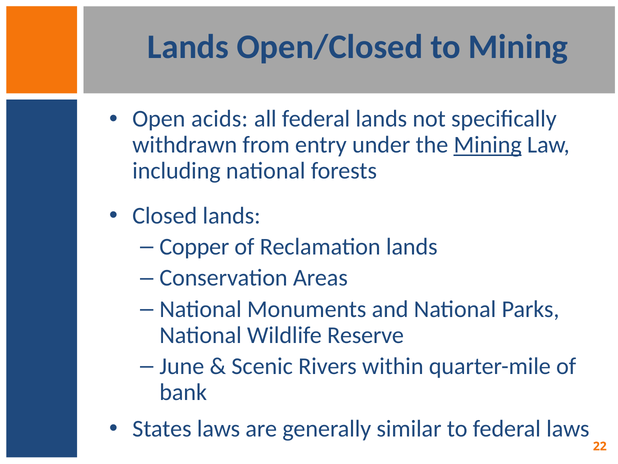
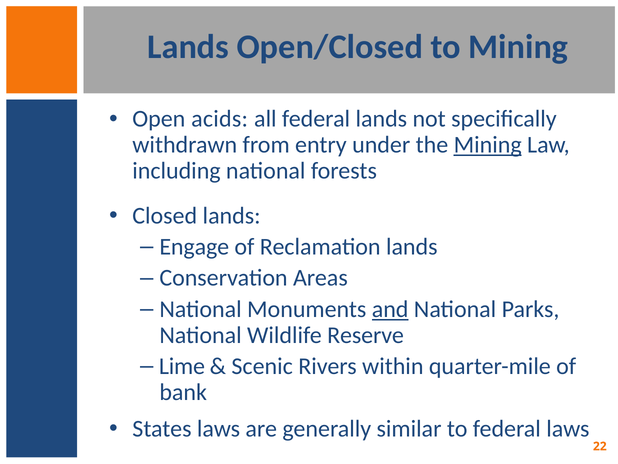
Copper: Copper -> Engage
and underline: none -> present
June: June -> Lime
